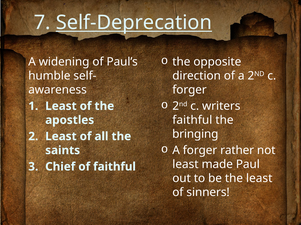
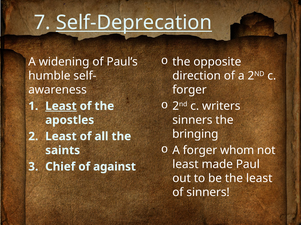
Least at (61, 106) underline: none -> present
faithful at (192, 120): faithful -> sinners
rather: rather -> whom
of faithful: faithful -> against
